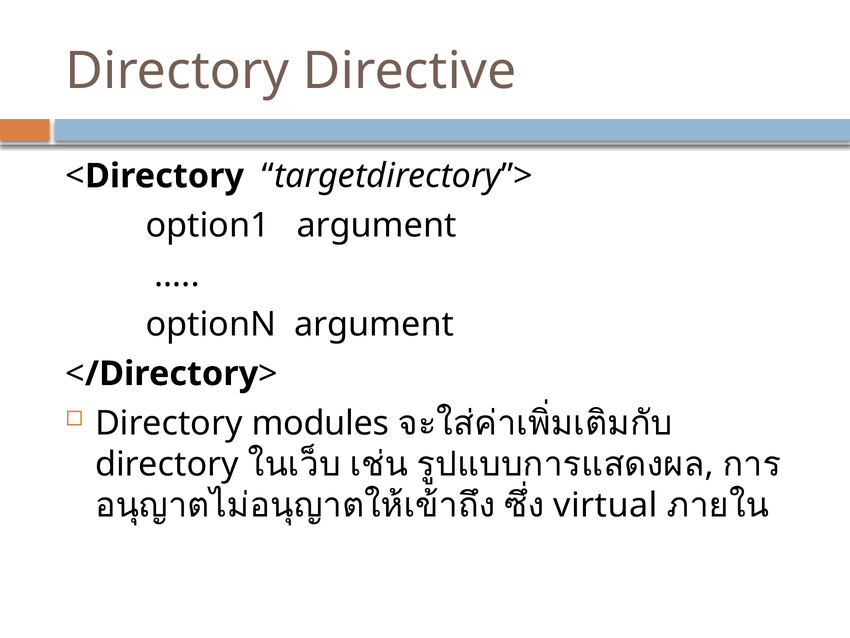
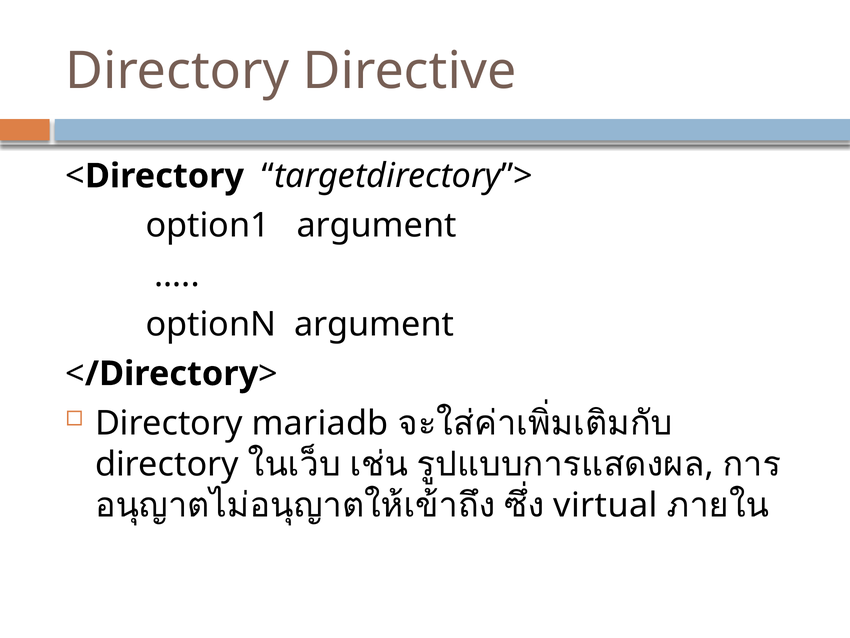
modules: modules -> mariadb
